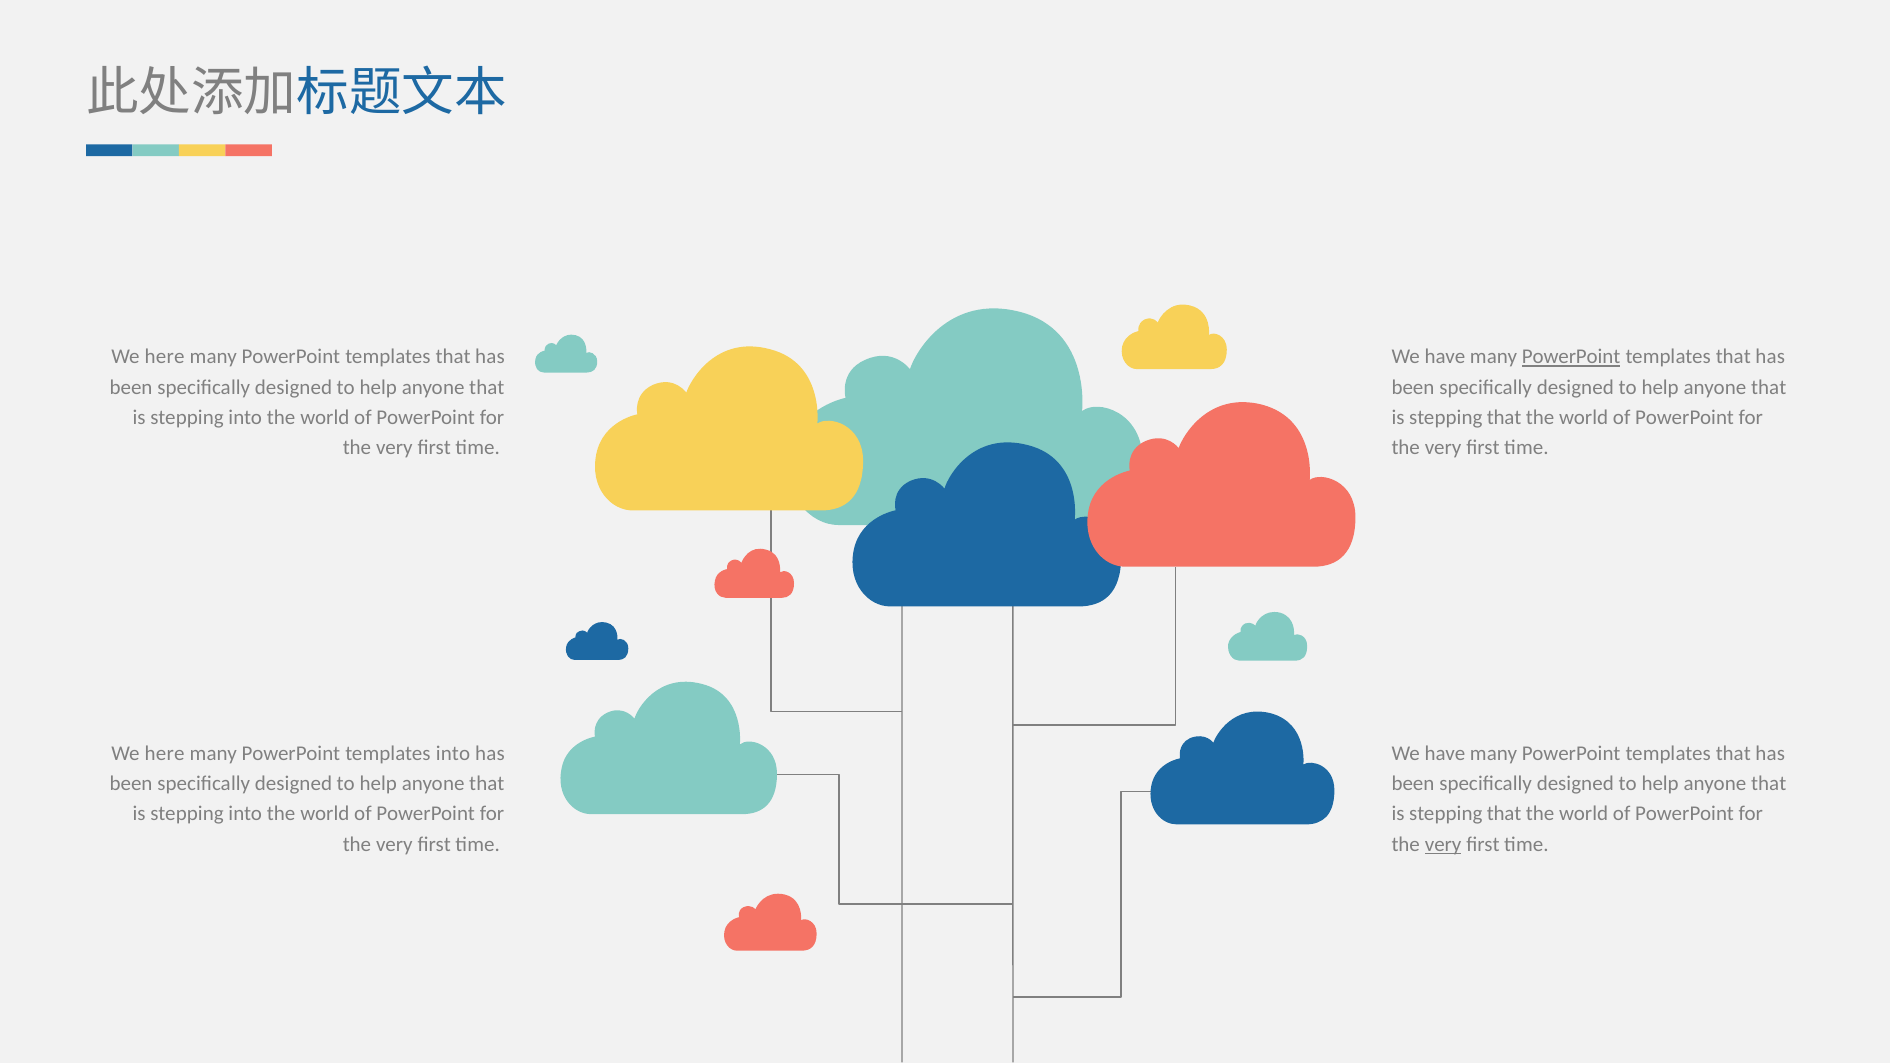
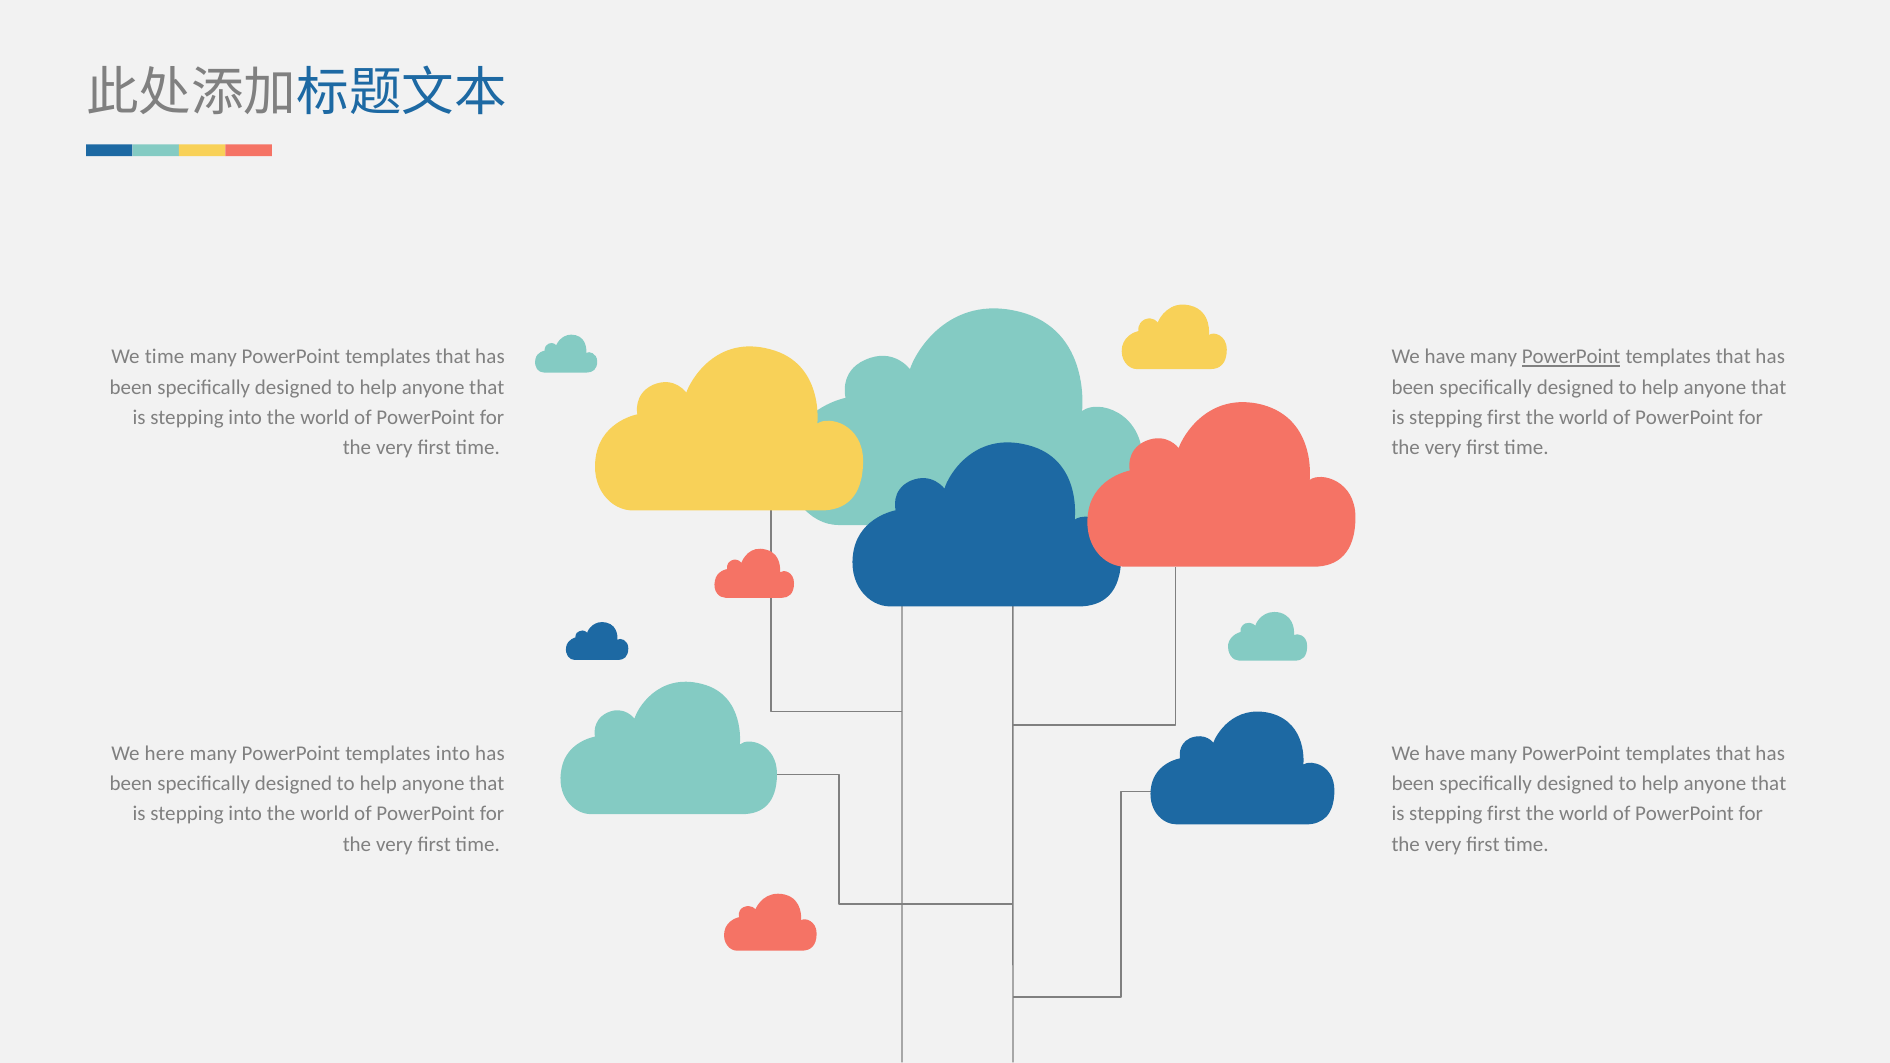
here at (165, 357): here -> time
that at (1504, 417): that -> first
that at (1504, 814): that -> first
very at (1443, 844) underline: present -> none
